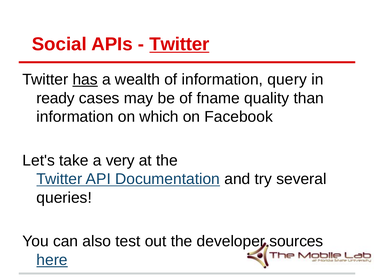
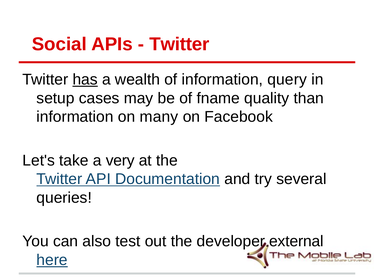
Twitter at (179, 44) underline: present -> none
ready: ready -> setup
which: which -> many
sources: sources -> external
